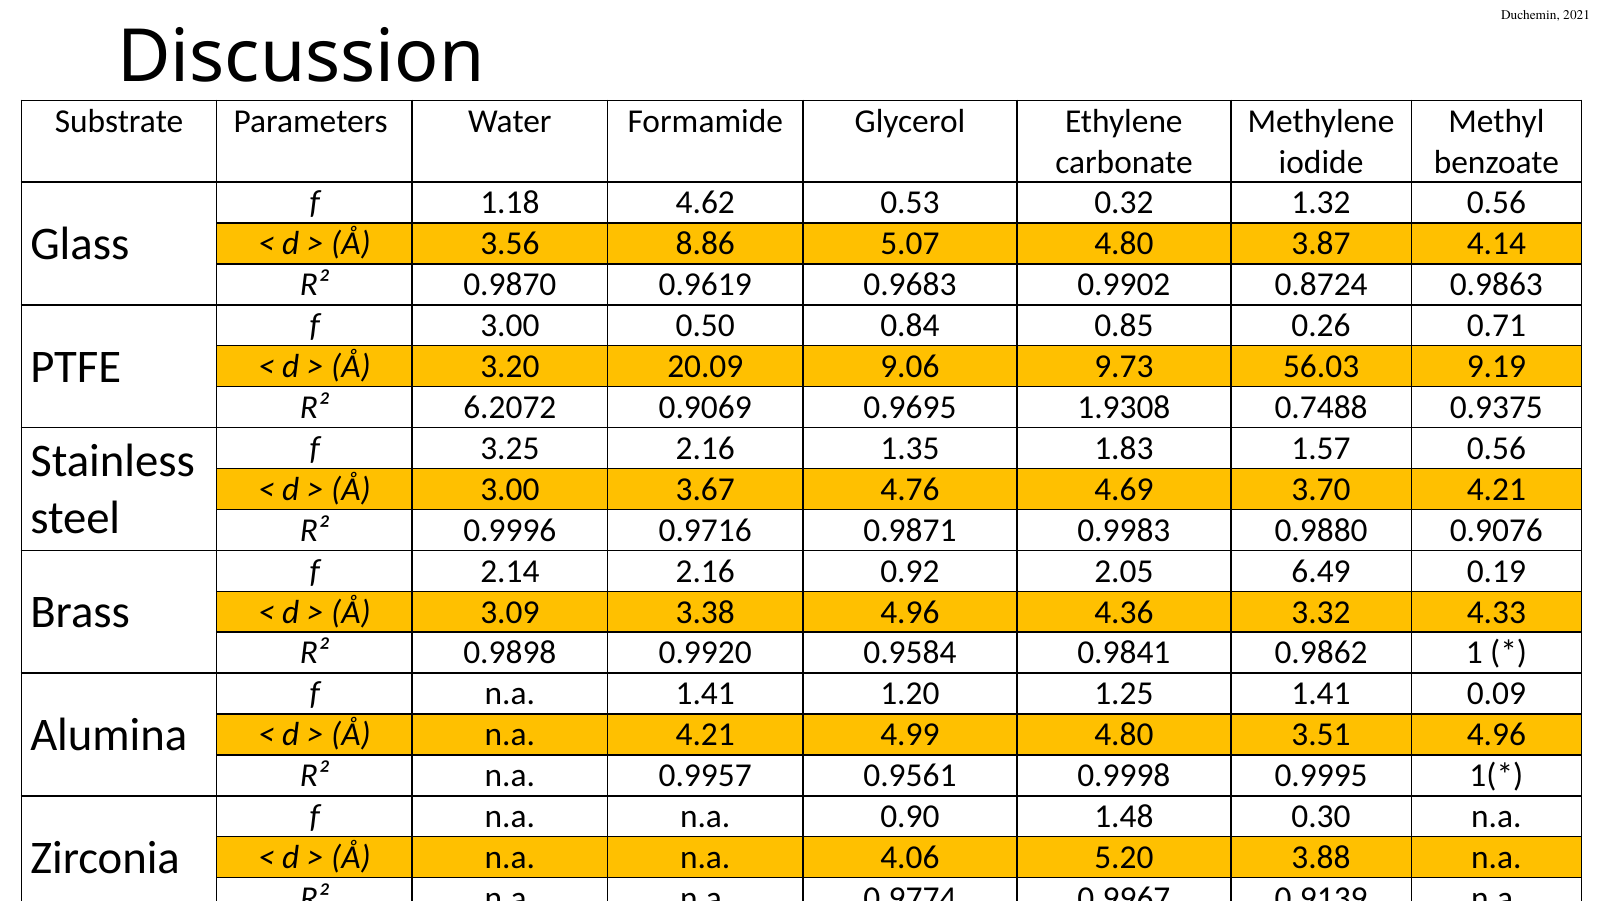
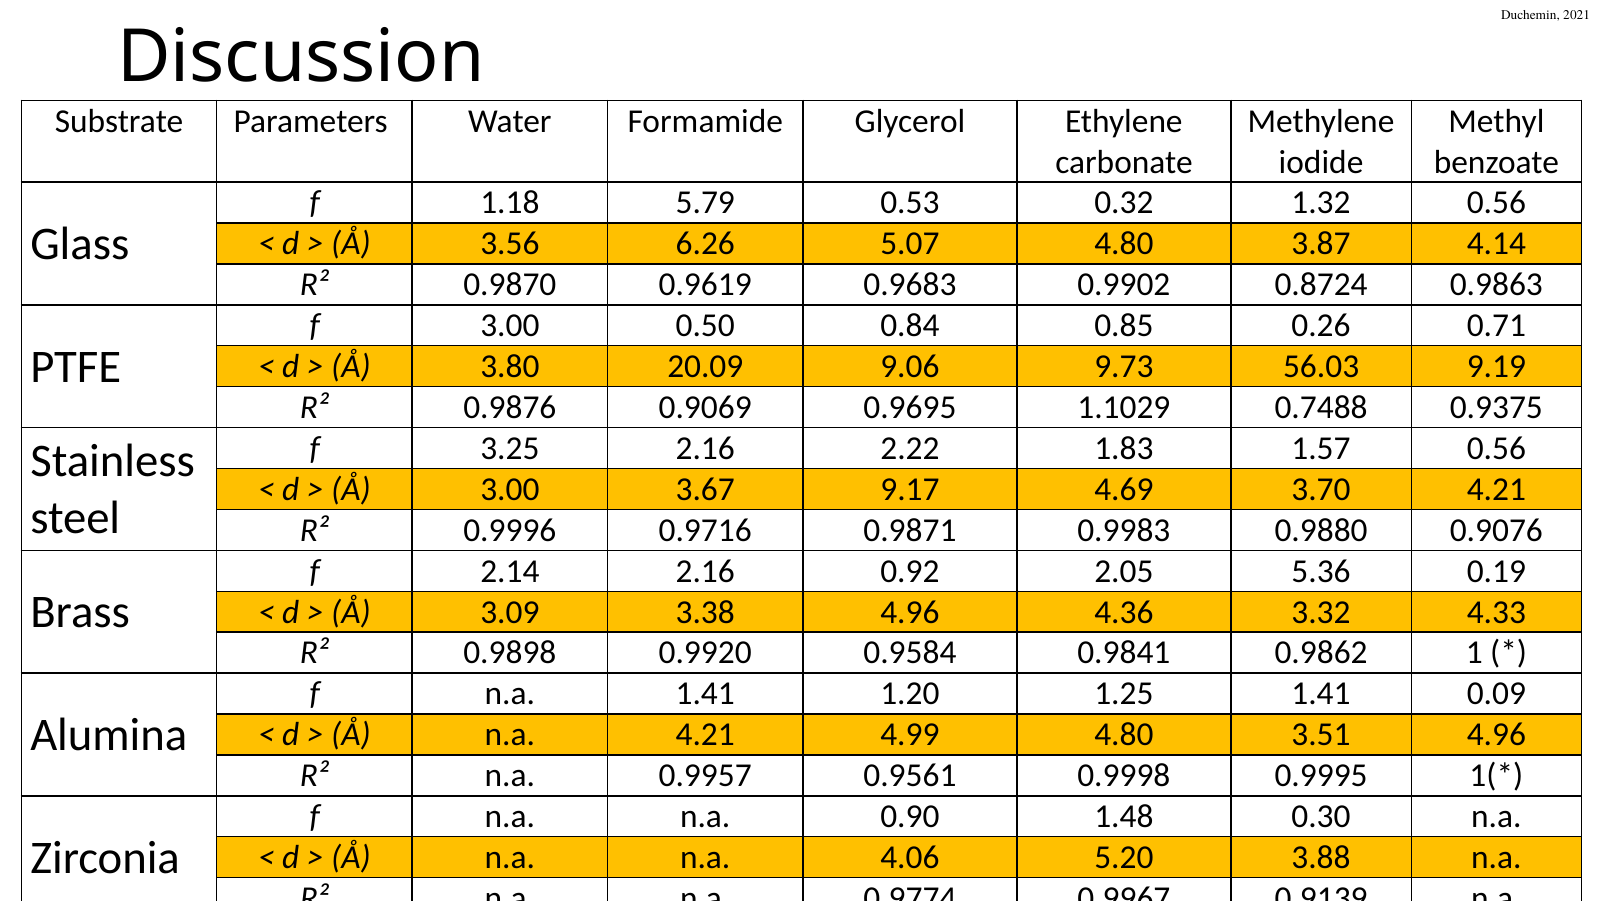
4.62: 4.62 -> 5.79
8.86: 8.86 -> 6.26
3.20: 3.20 -> 3.80
6.2072: 6.2072 -> 0.9876
1.9308: 1.9308 -> 1.1029
1.35: 1.35 -> 2.22
4.76: 4.76 -> 9.17
6.49: 6.49 -> 5.36
